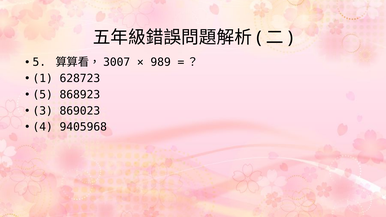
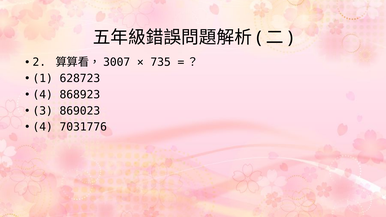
5 at (39, 62): 5 -> 2
989: 989 -> 735
5 at (43, 95): 5 -> 4
9405968: 9405968 -> 7031776
